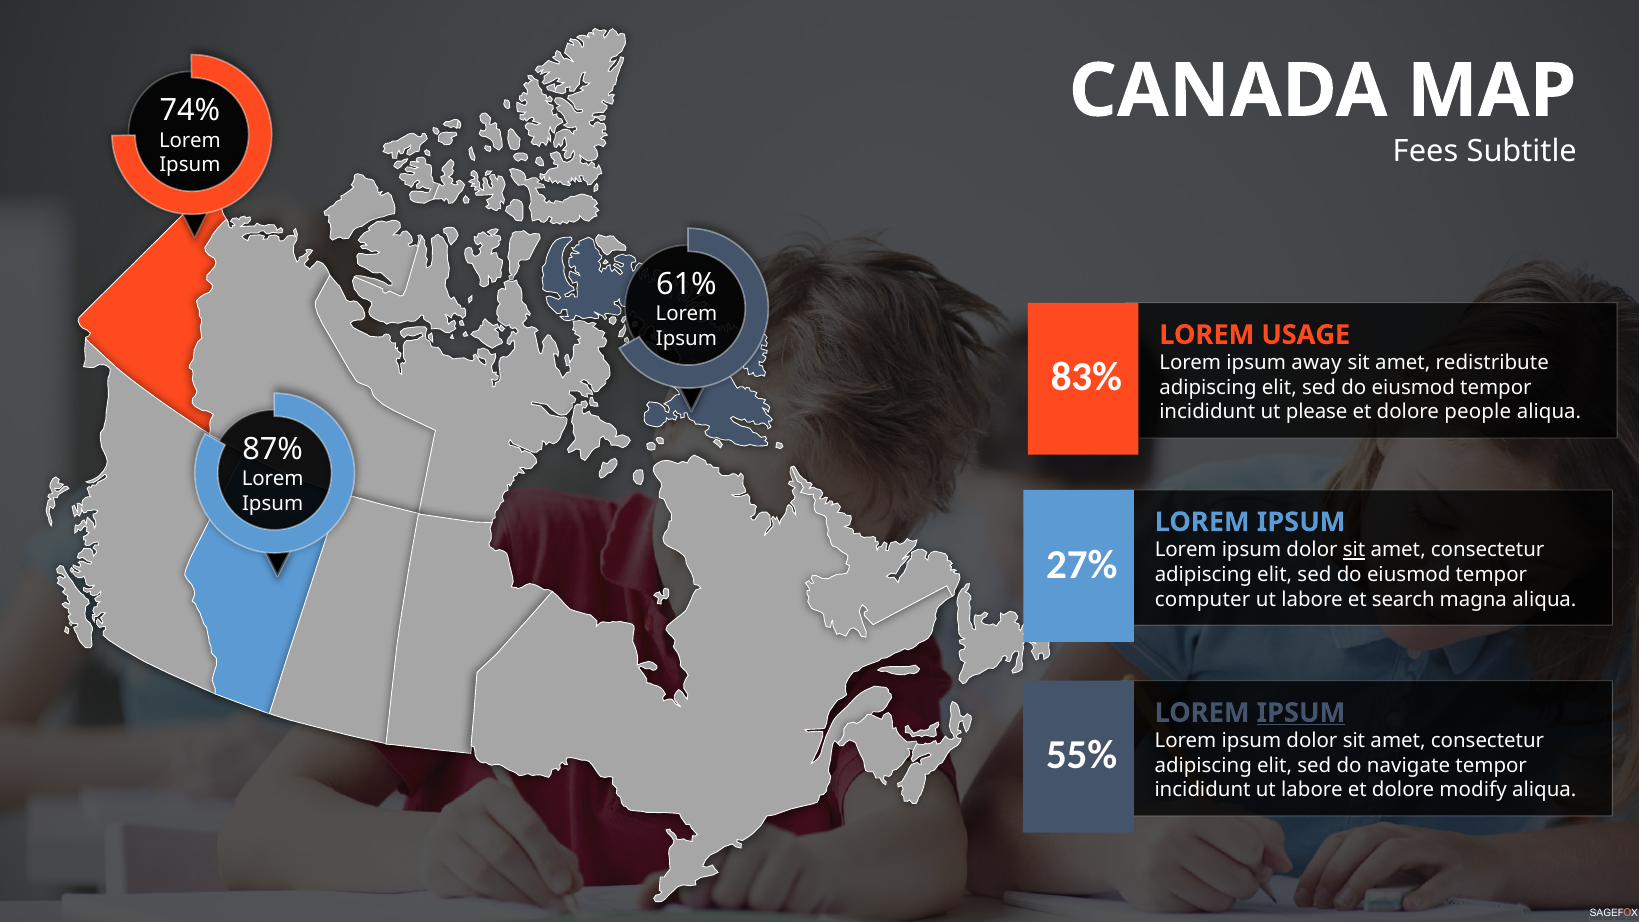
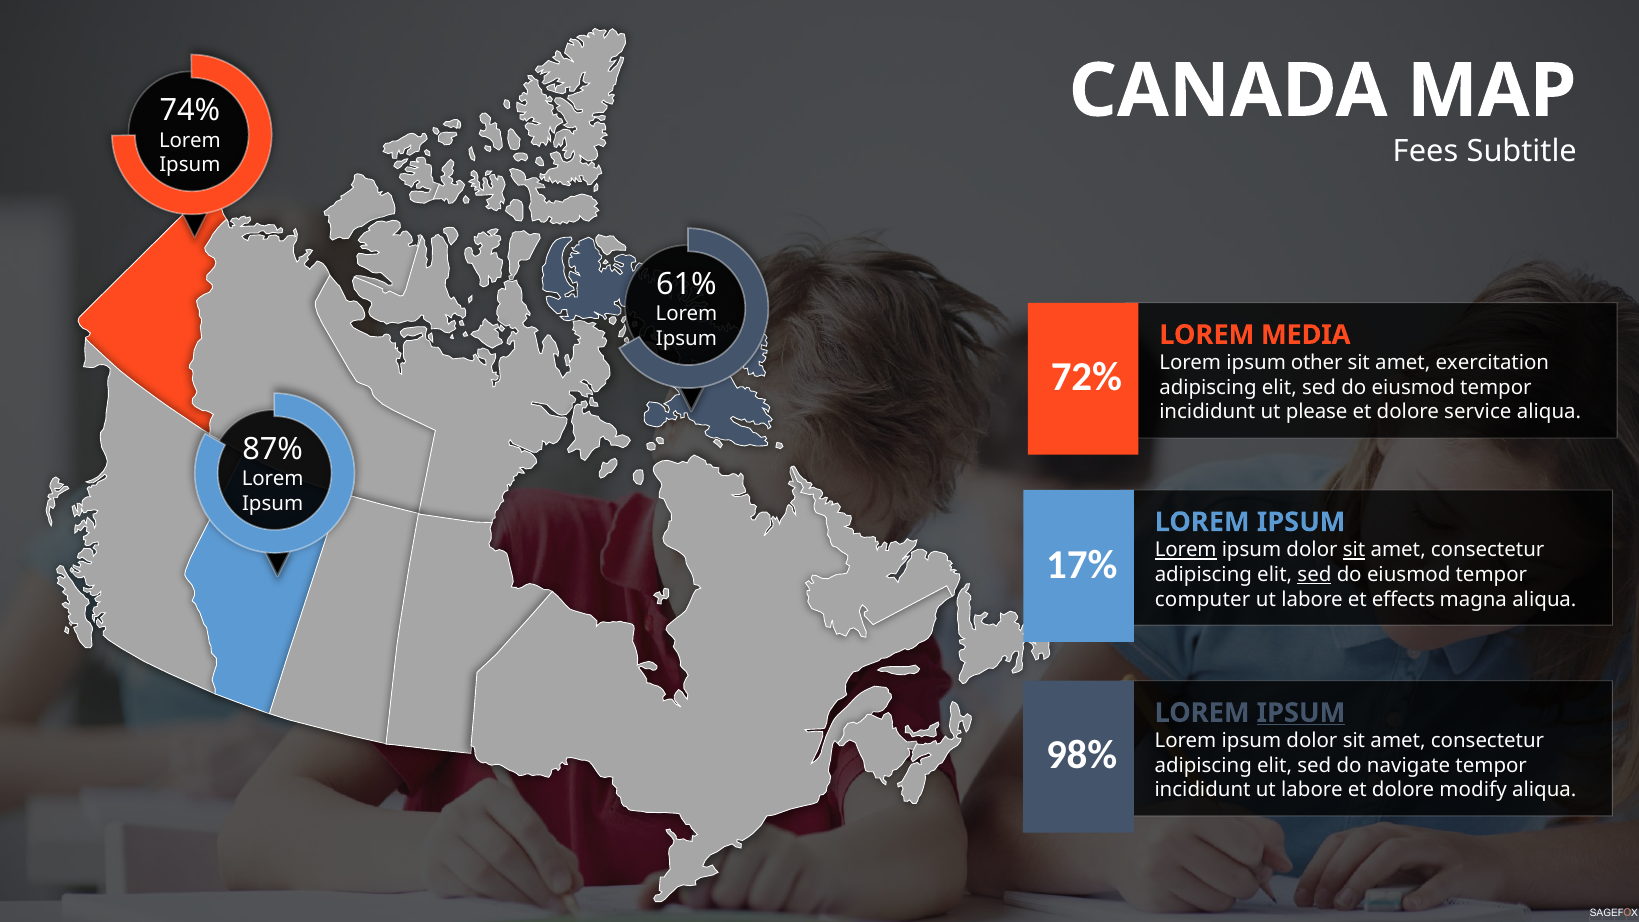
USAGE: USAGE -> MEDIA
away: away -> other
redistribute: redistribute -> exercitation
83%: 83% -> 72%
people: people -> service
Lorem at (1186, 550) underline: none -> present
27%: 27% -> 17%
sed at (1314, 575) underline: none -> present
search: search -> effects
55%: 55% -> 98%
